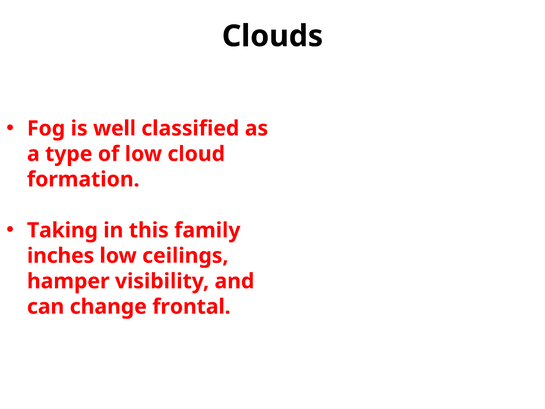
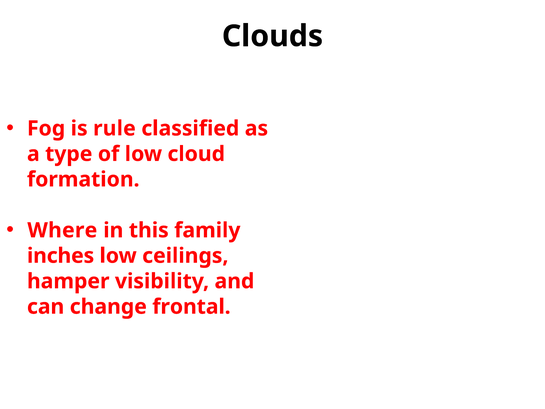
well: well -> rule
Taking: Taking -> Where
